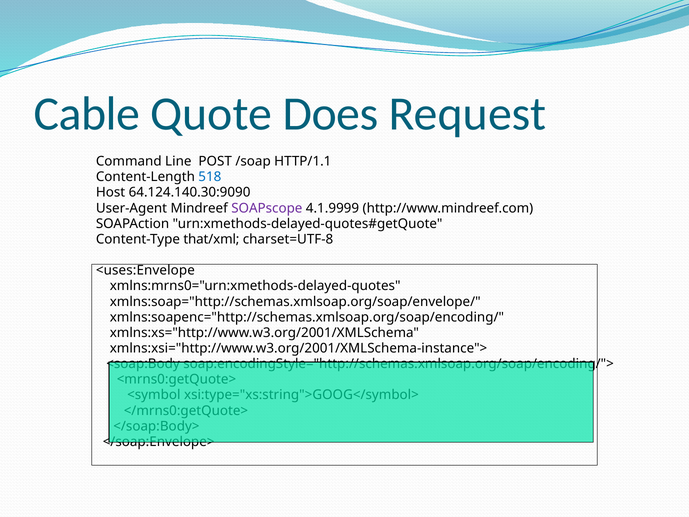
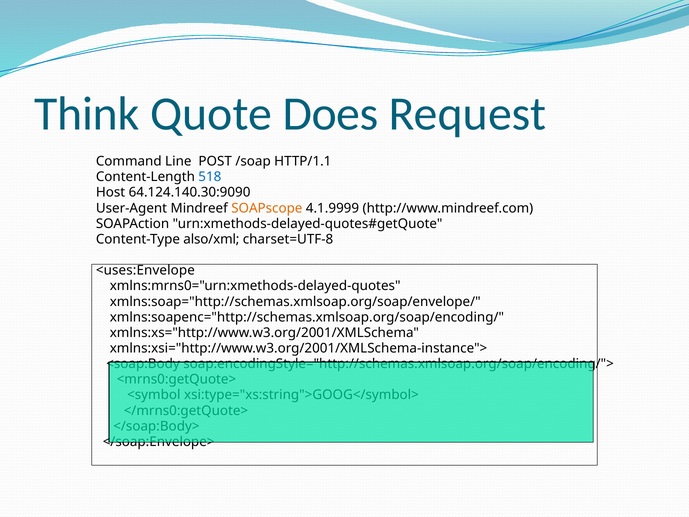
Cable: Cable -> Think
SOAPscope colour: purple -> orange
that/xml: that/xml -> also/xml
